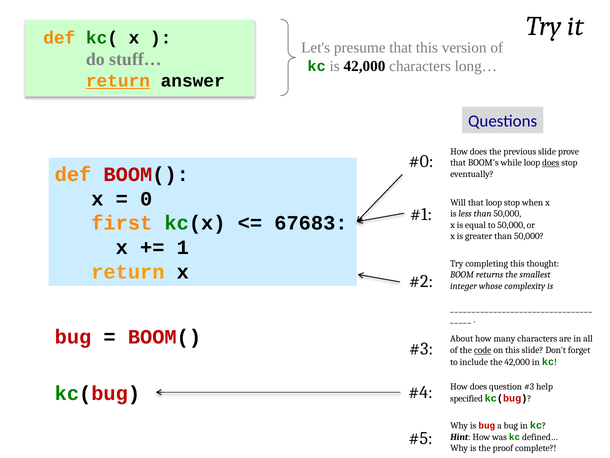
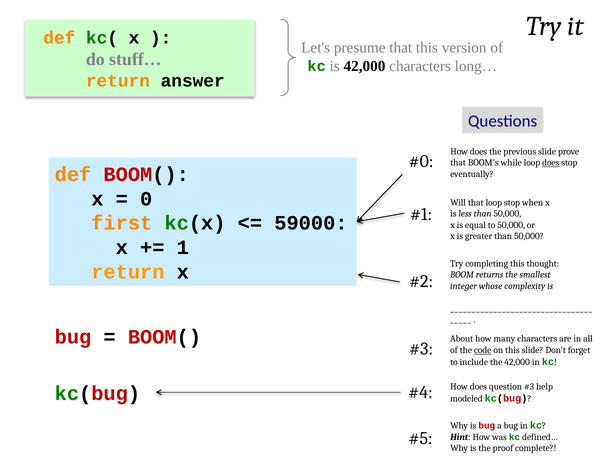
return at (118, 81) underline: present -> none
67683: 67683 -> 59000
specified: specified -> modeled
